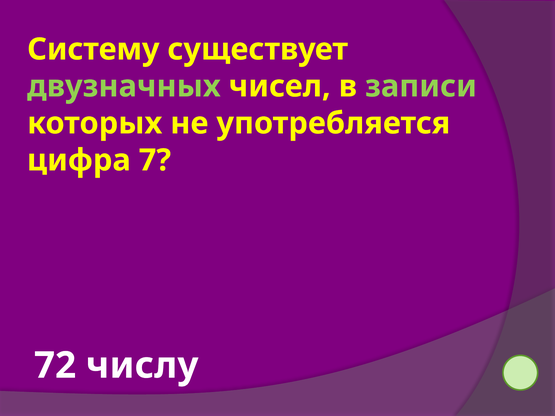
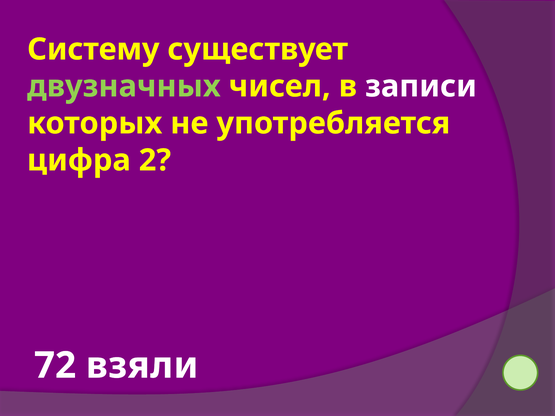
записи colour: light green -> white
7: 7 -> 2
числу: числу -> взяли
